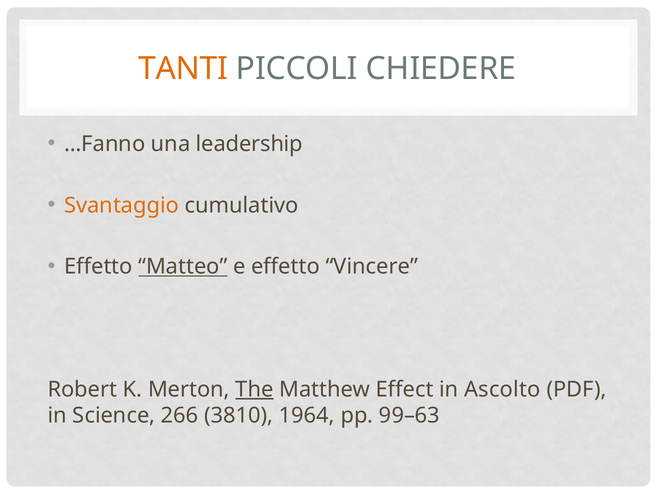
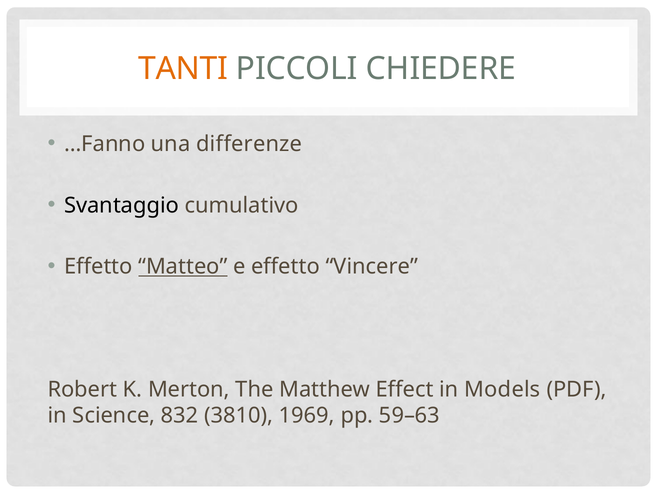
leadership: leadership -> differenze
Svantaggio colour: orange -> black
The underline: present -> none
Ascolto: Ascolto -> Models
266: 266 -> 832
1964: 1964 -> 1969
99–63: 99–63 -> 59–63
